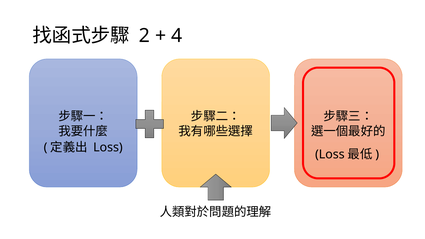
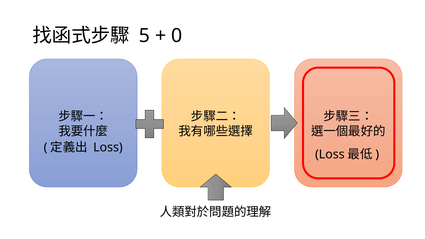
2: 2 -> 5
4: 4 -> 0
